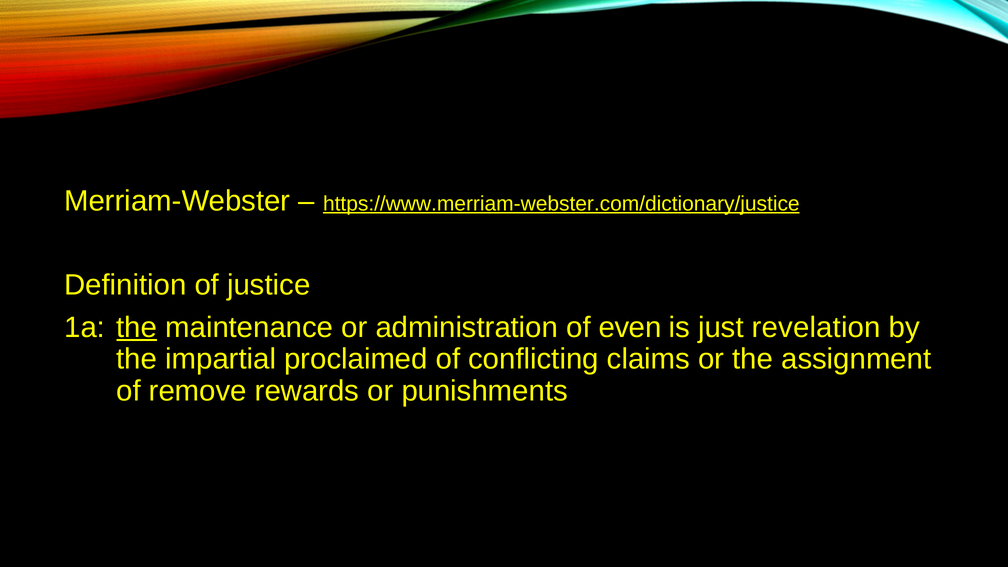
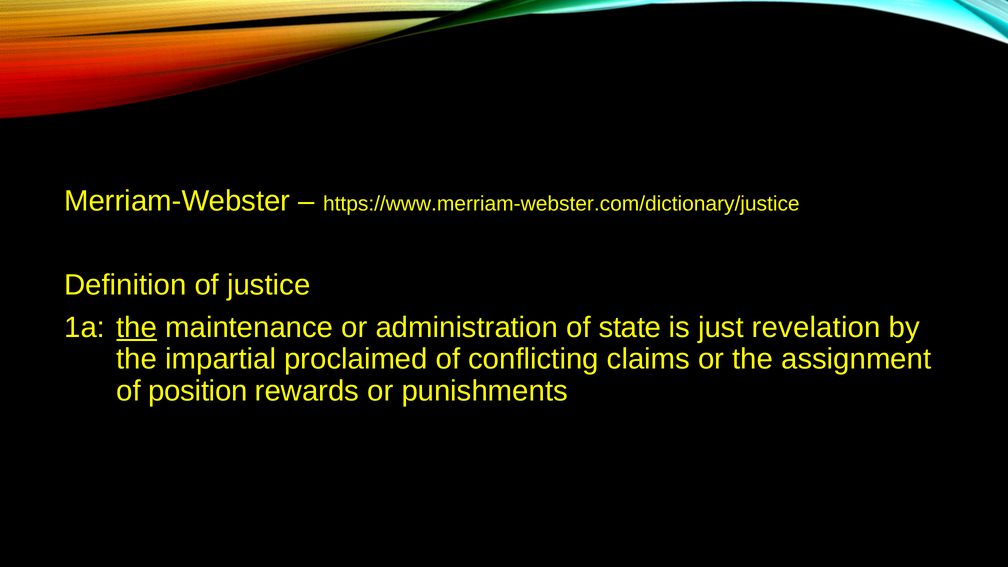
https://www.merriam-webster.com/dictionary/justice underline: present -> none
even: even -> state
remove: remove -> position
